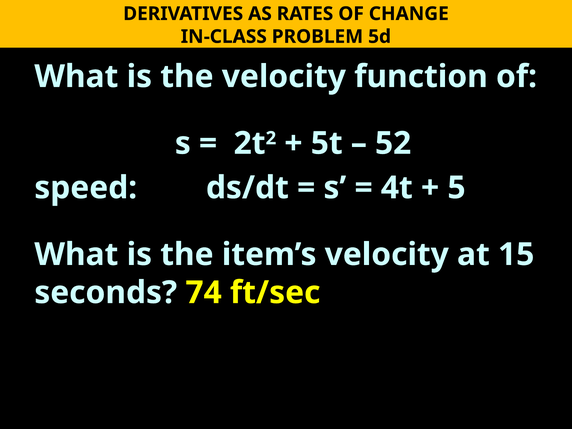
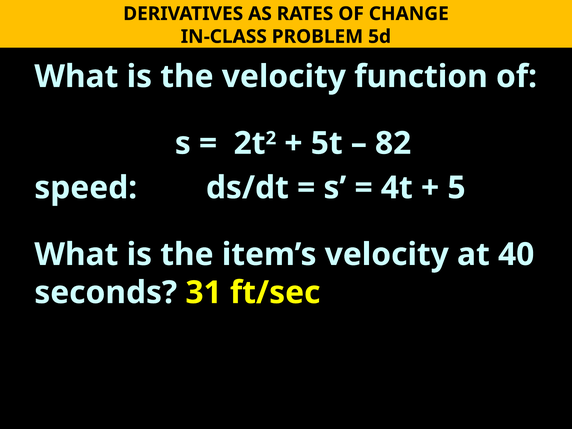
52: 52 -> 82
15: 15 -> 40
74: 74 -> 31
